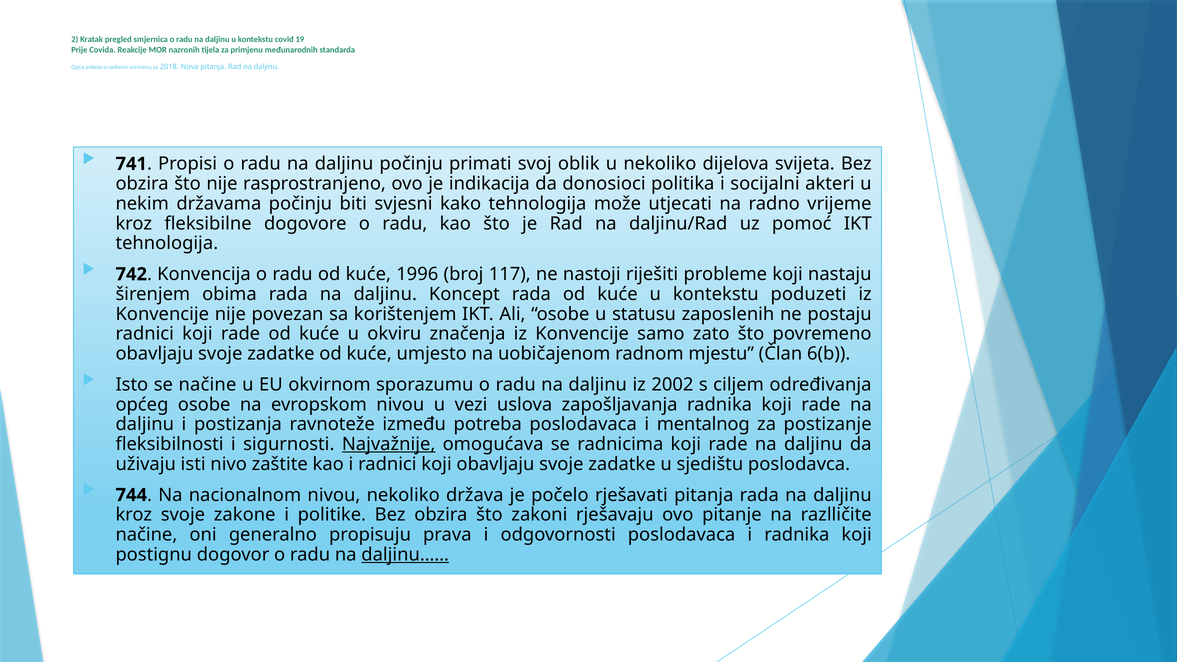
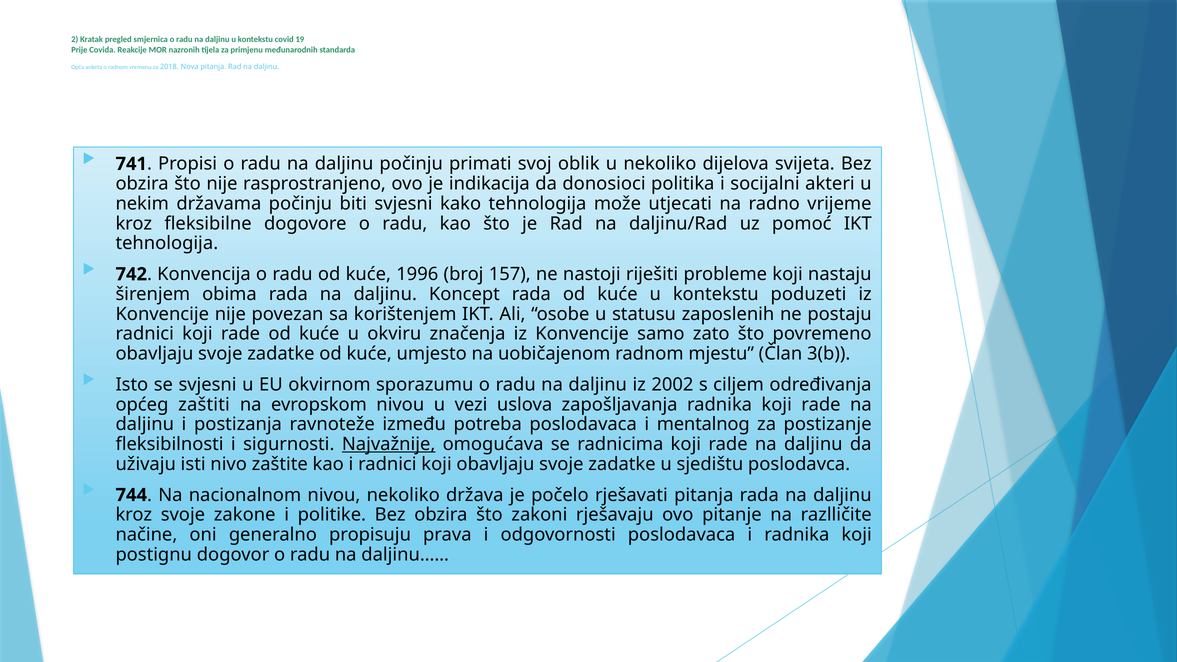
117: 117 -> 157
6(b: 6(b -> 3(b
se načine: načine -> svjesni
općeg osobe: osobe -> zaštiti
daljinu…… underline: present -> none
